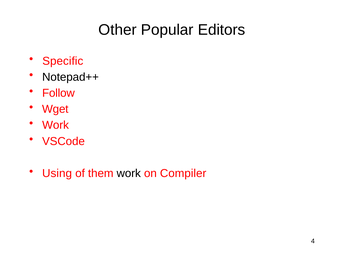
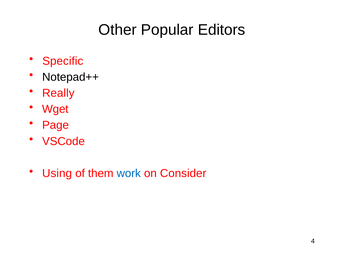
Follow: Follow -> Really
Work at (56, 125): Work -> Page
work at (129, 173) colour: black -> blue
Compiler: Compiler -> Consider
